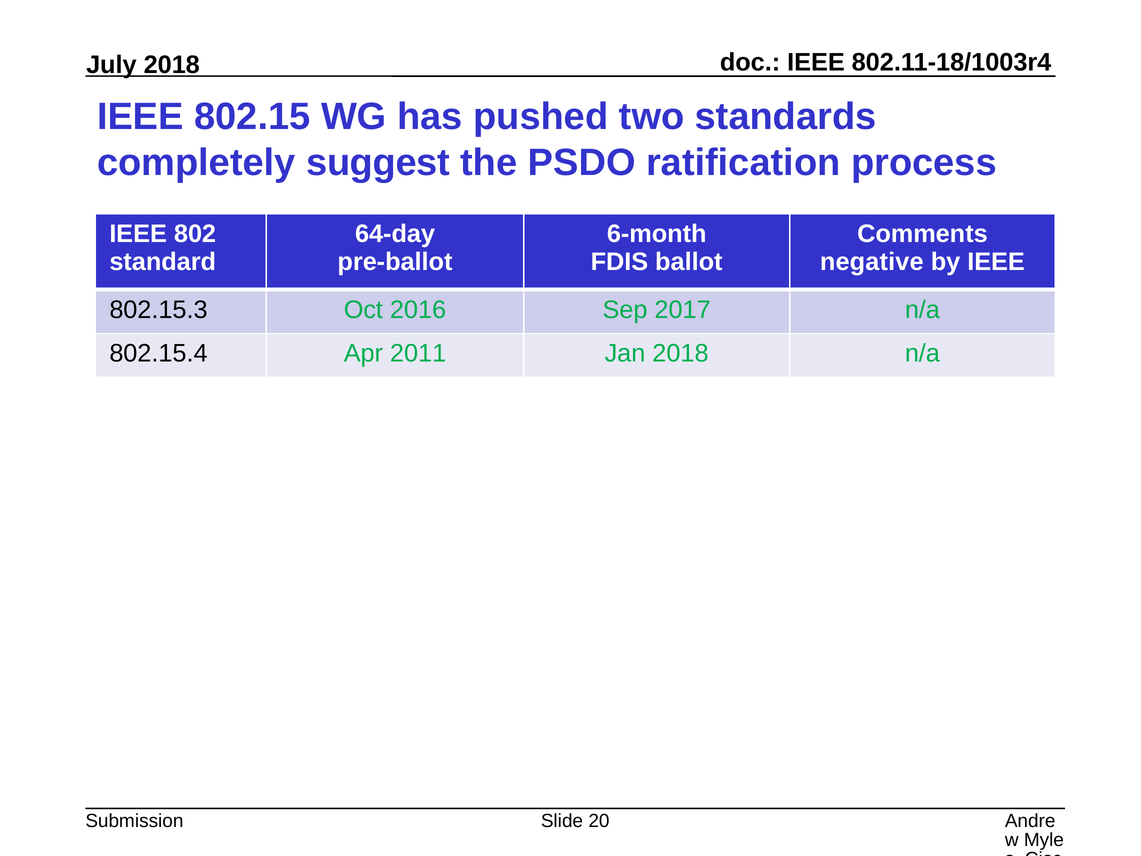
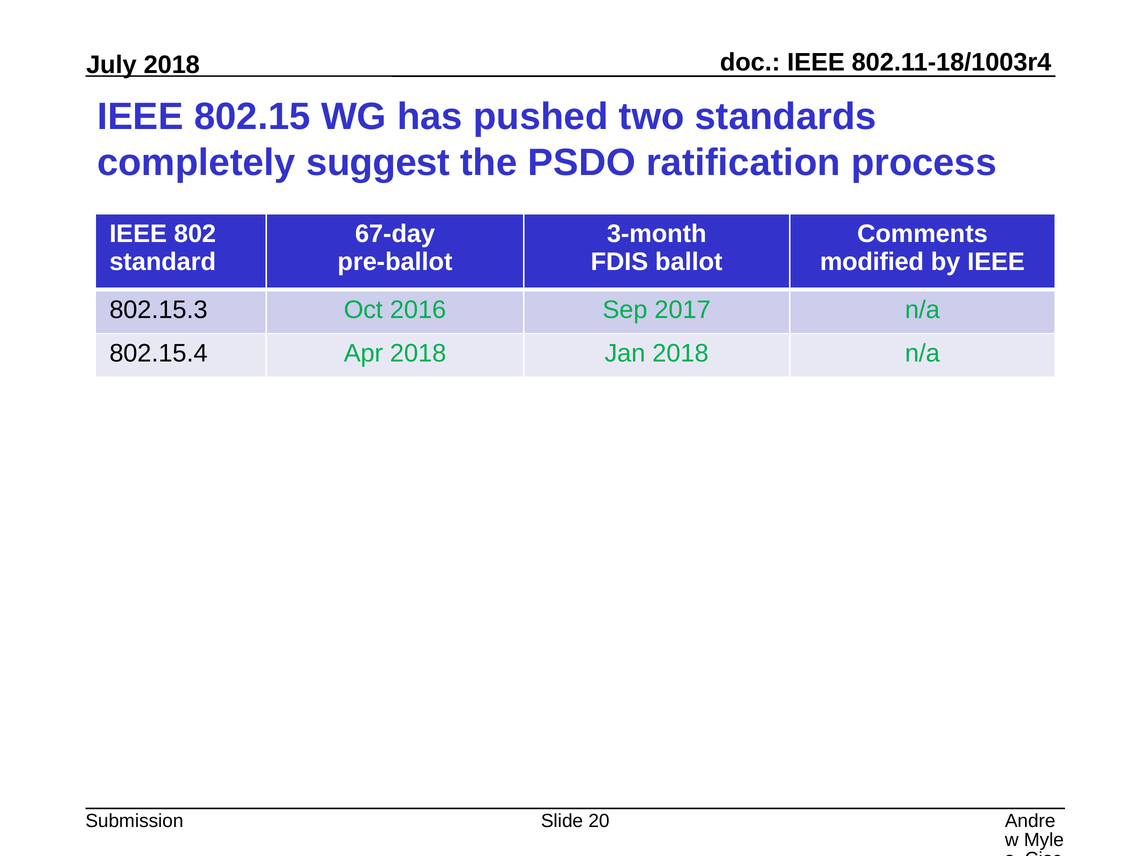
64-day: 64-day -> 67-day
6-month: 6-month -> 3-month
negative: negative -> modified
Apr 2011: 2011 -> 2018
